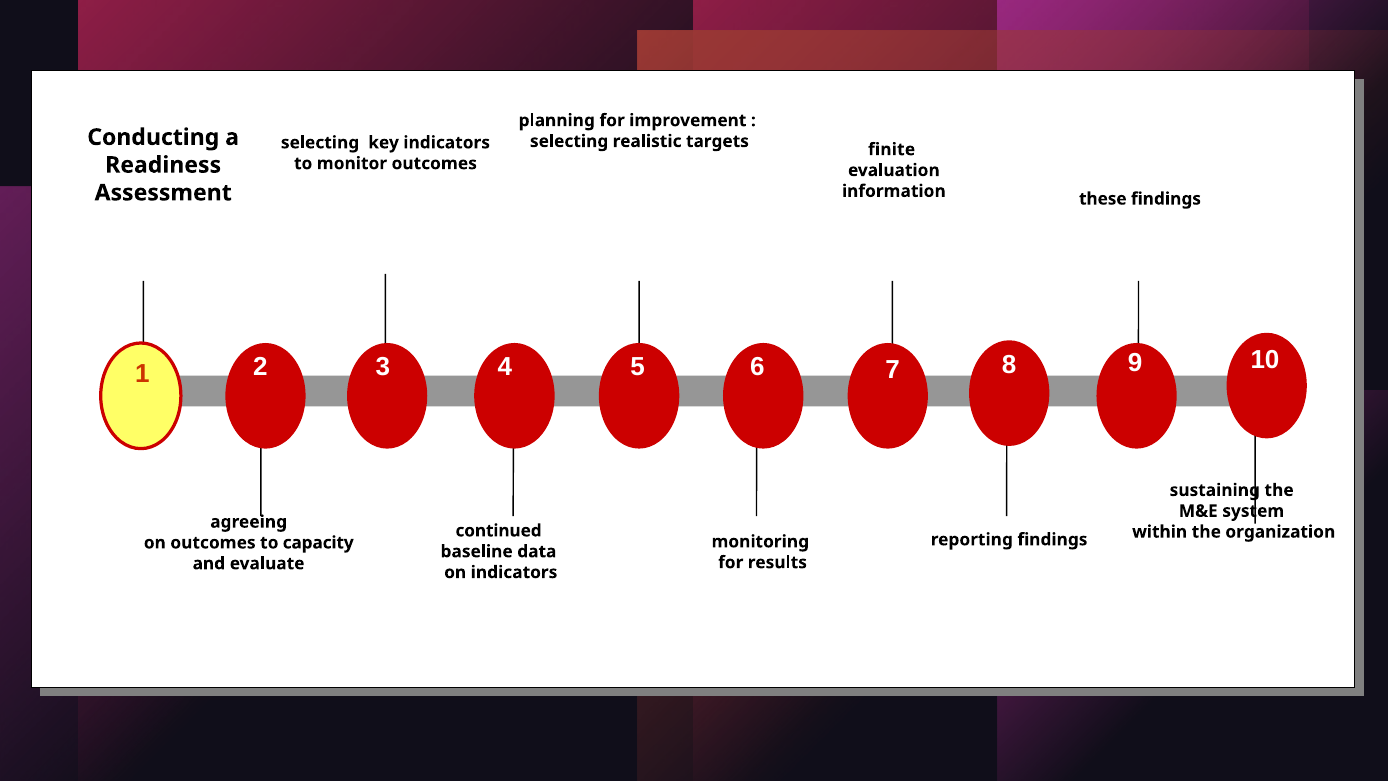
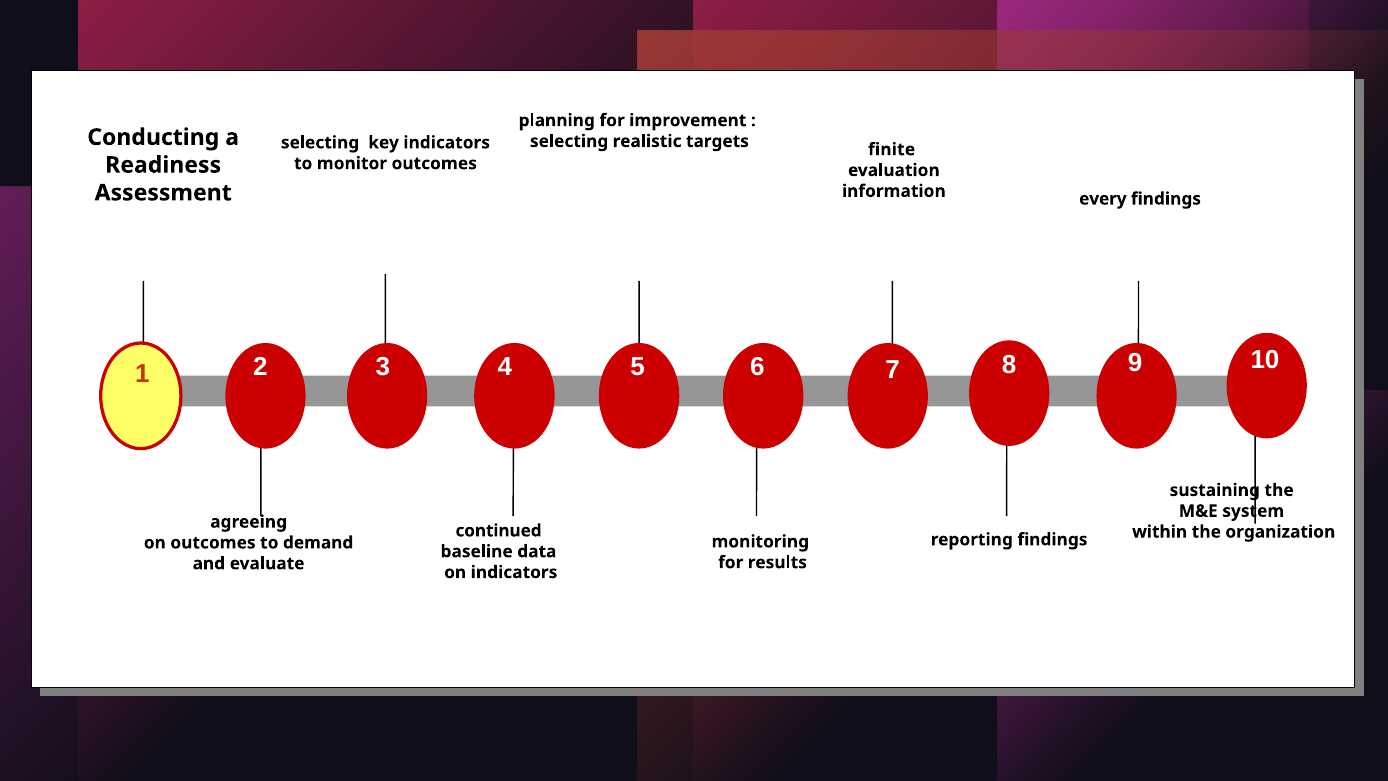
these: these -> every
capacity: capacity -> demand
